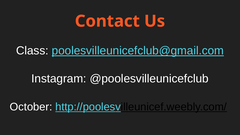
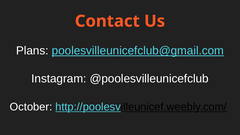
Class: Class -> Plans
